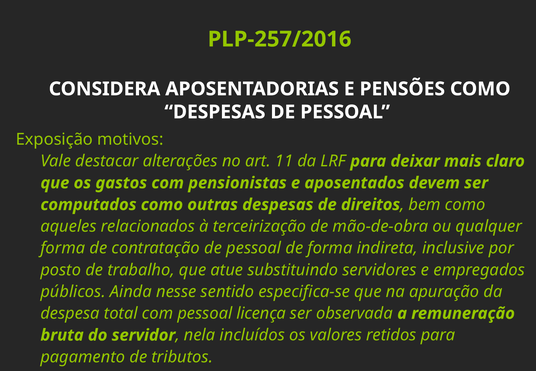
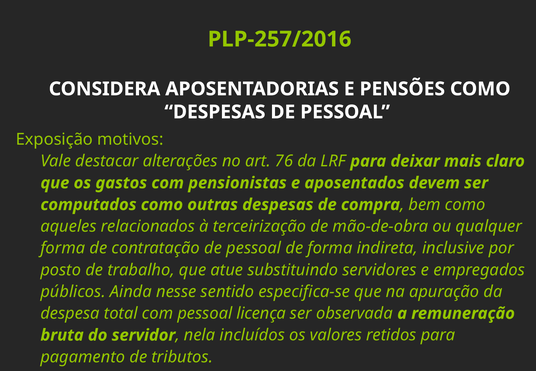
11: 11 -> 76
direitos: direitos -> compra
